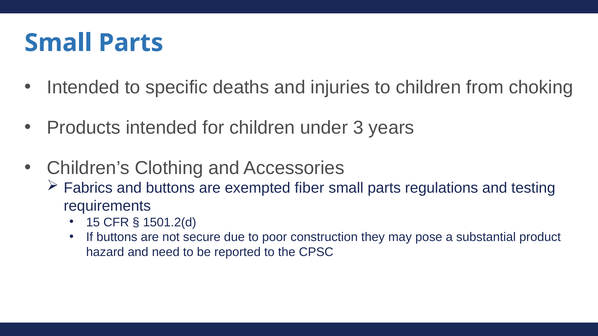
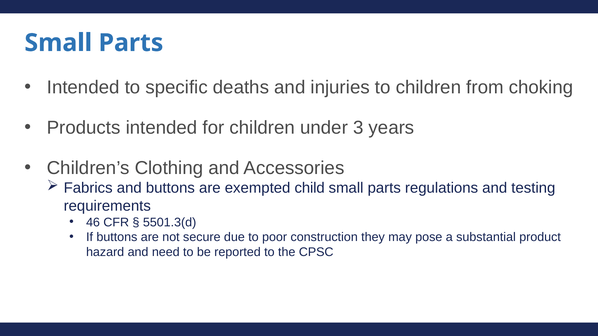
fiber: fiber -> child
15: 15 -> 46
1501.2(d: 1501.2(d -> 5501.3(d
